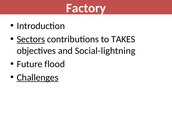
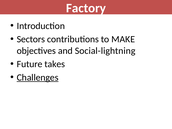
Sectors underline: present -> none
TAKES: TAKES -> MAKE
flood: flood -> takes
